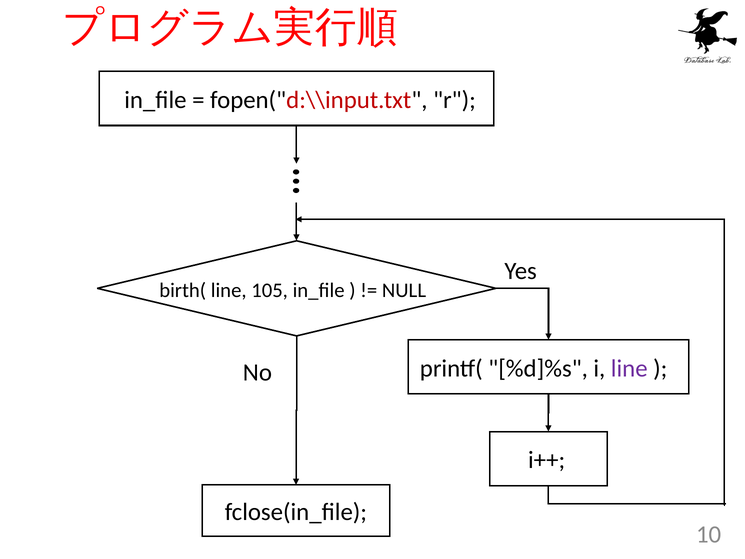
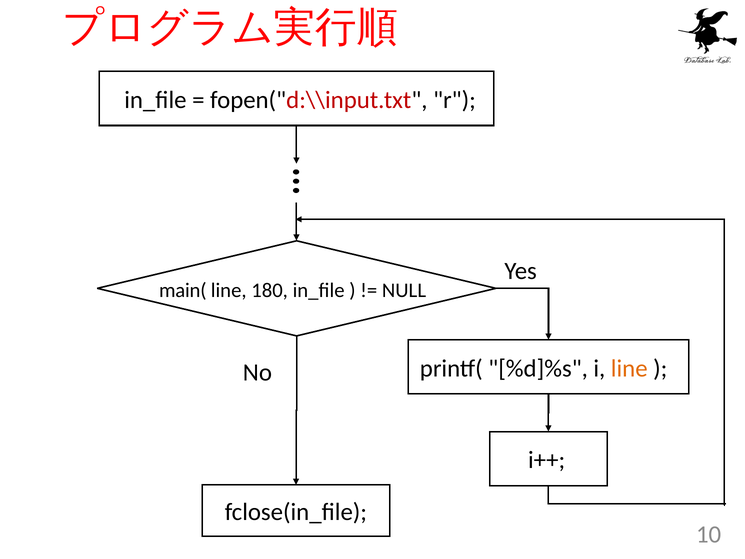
birth(: birth( -> main(
105: 105 -> 180
line at (629, 368) colour: purple -> orange
